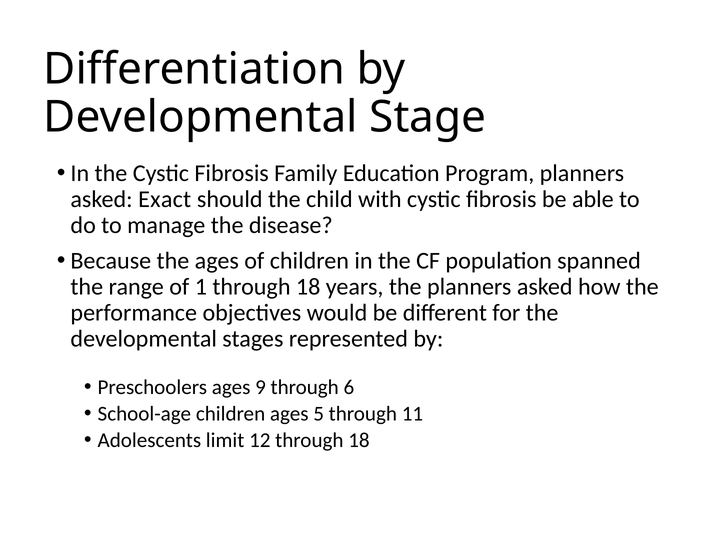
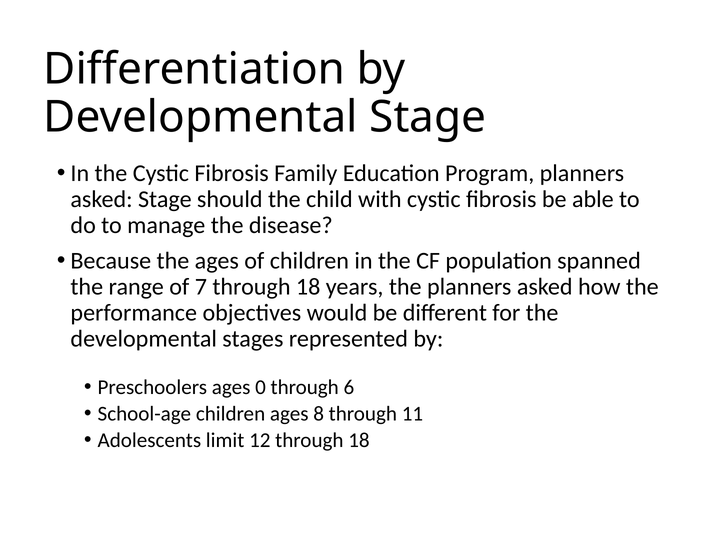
asked Exact: Exact -> Stage
1: 1 -> 7
9: 9 -> 0
5: 5 -> 8
